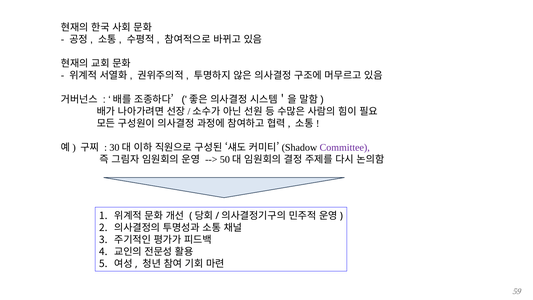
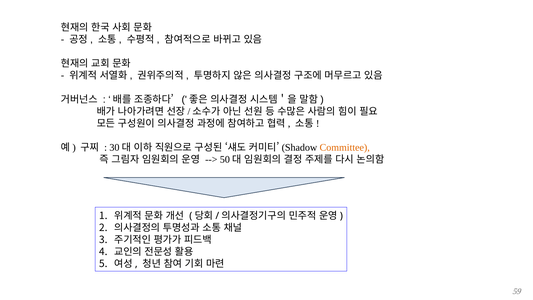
Committee colour: purple -> orange
